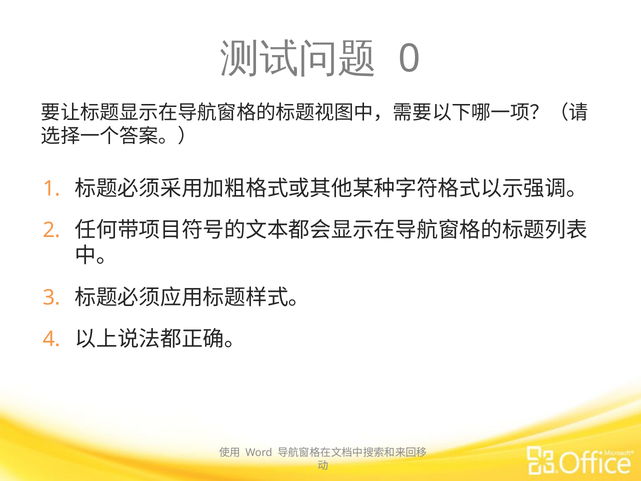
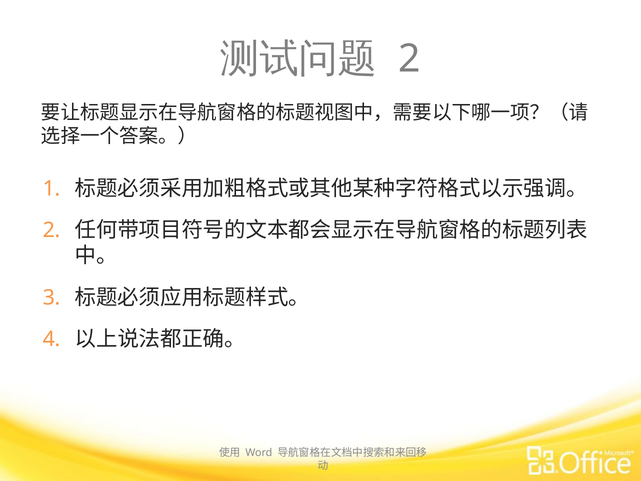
0 at (410, 59): 0 -> 2
